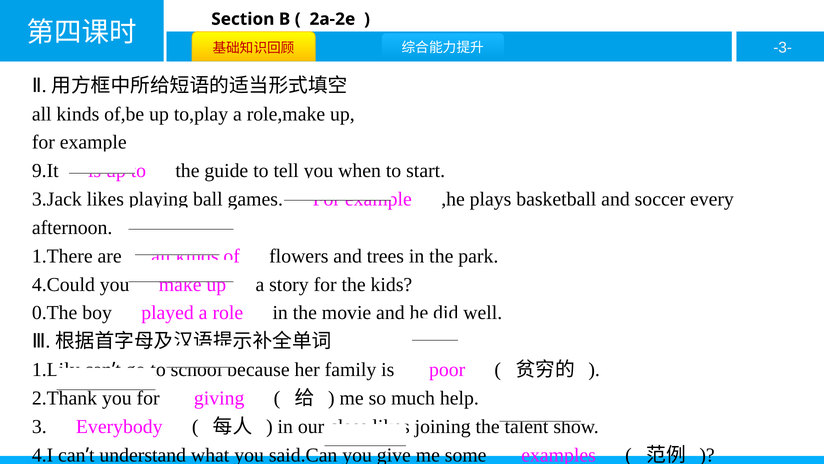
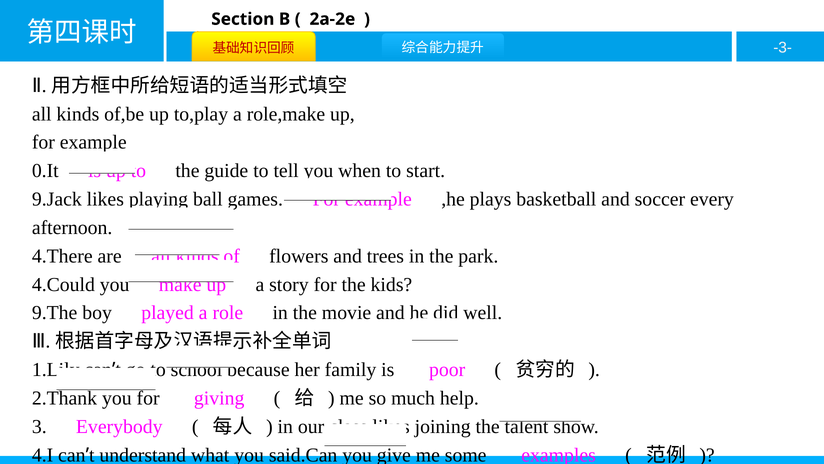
9.It: 9.It -> 0.It
3.Jack: 3.Jack -> 9.Jack
1.There: 1.There -> 4.There
0.The: 0.The -> 9.The
